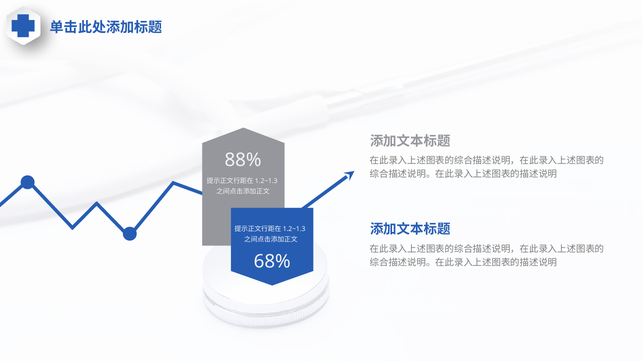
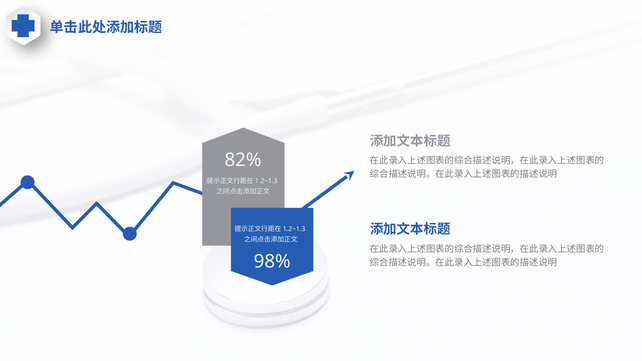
88%: 88% -> 82%
68%: 68% -> 98%
